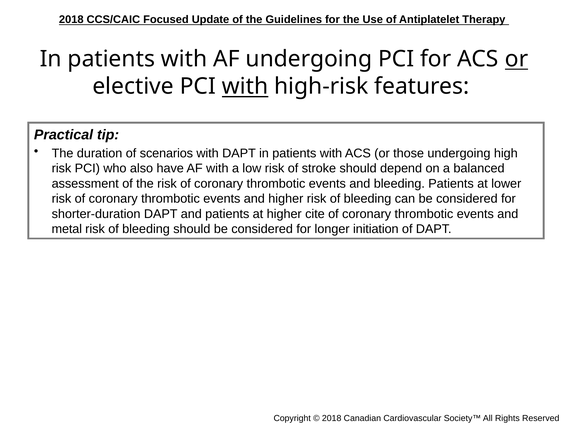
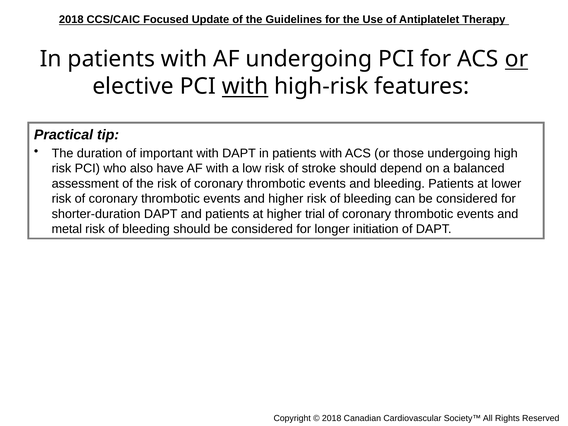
scenarios: scenarios -> important
cite: cite -> trial
